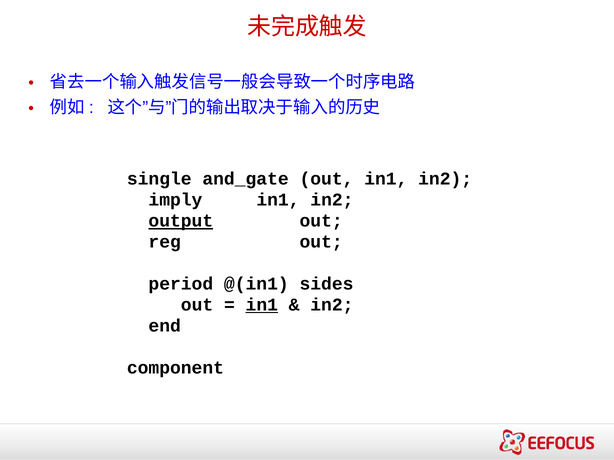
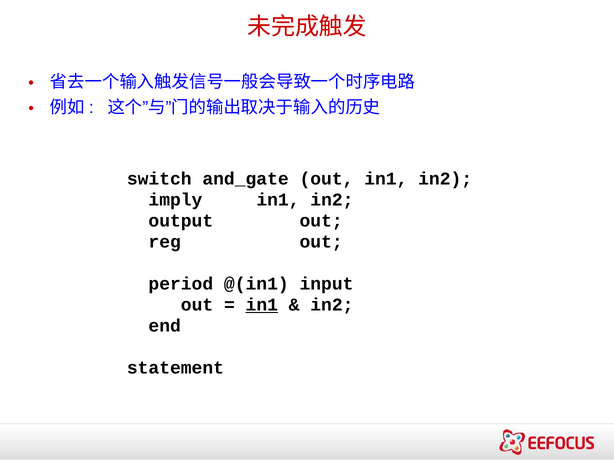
single: single -> switch
output underline: present -> none
sides: sides -> input
component: component -> statement
